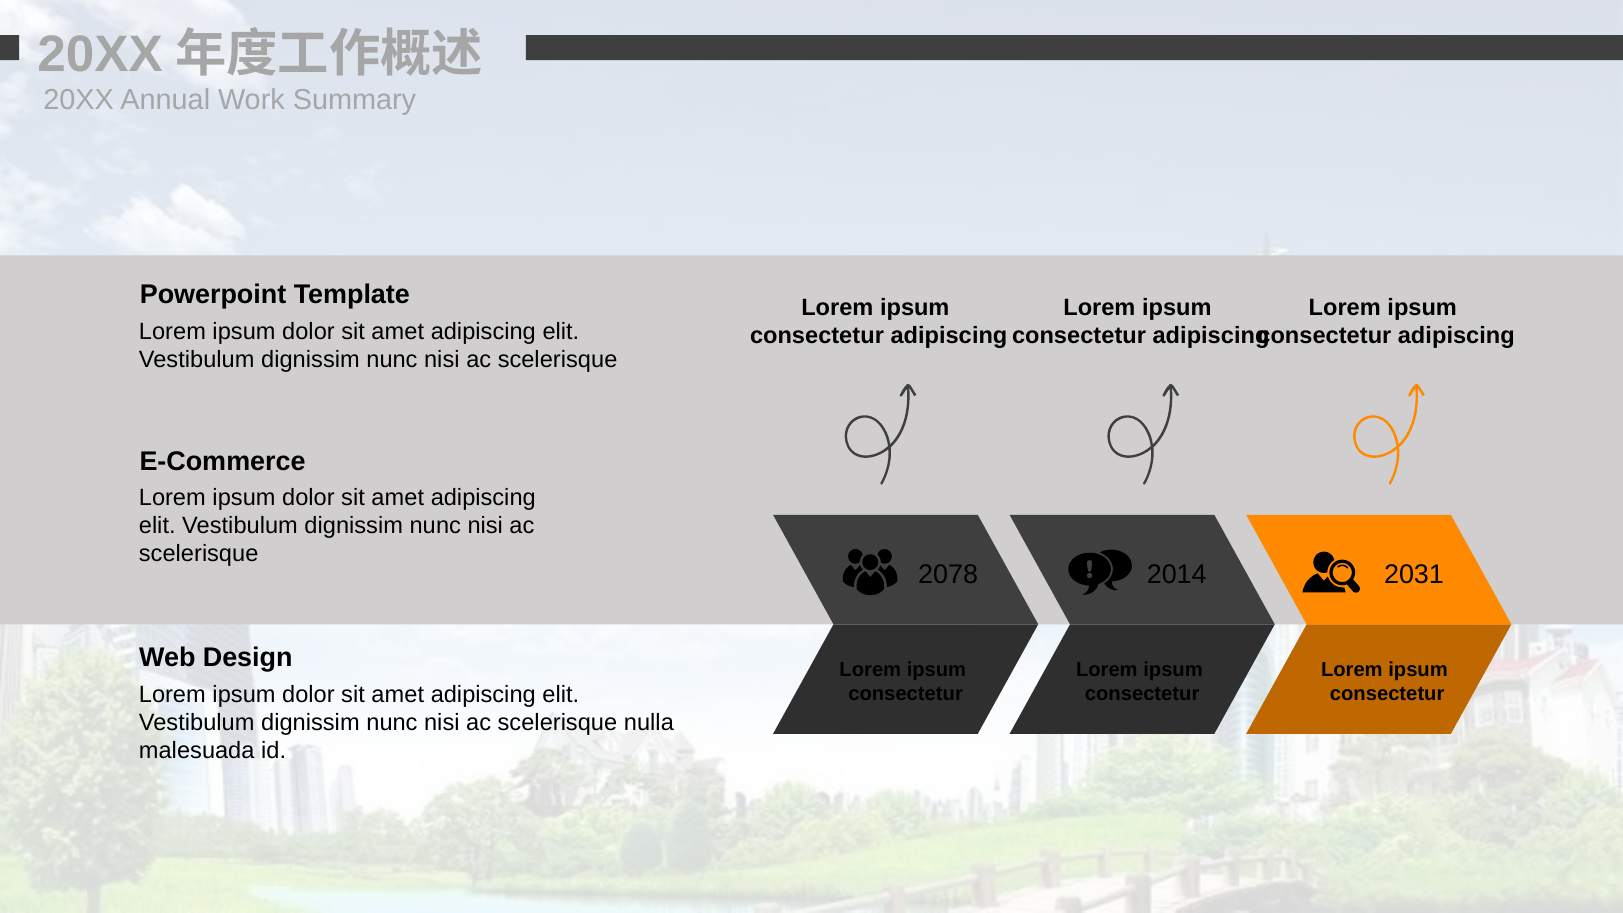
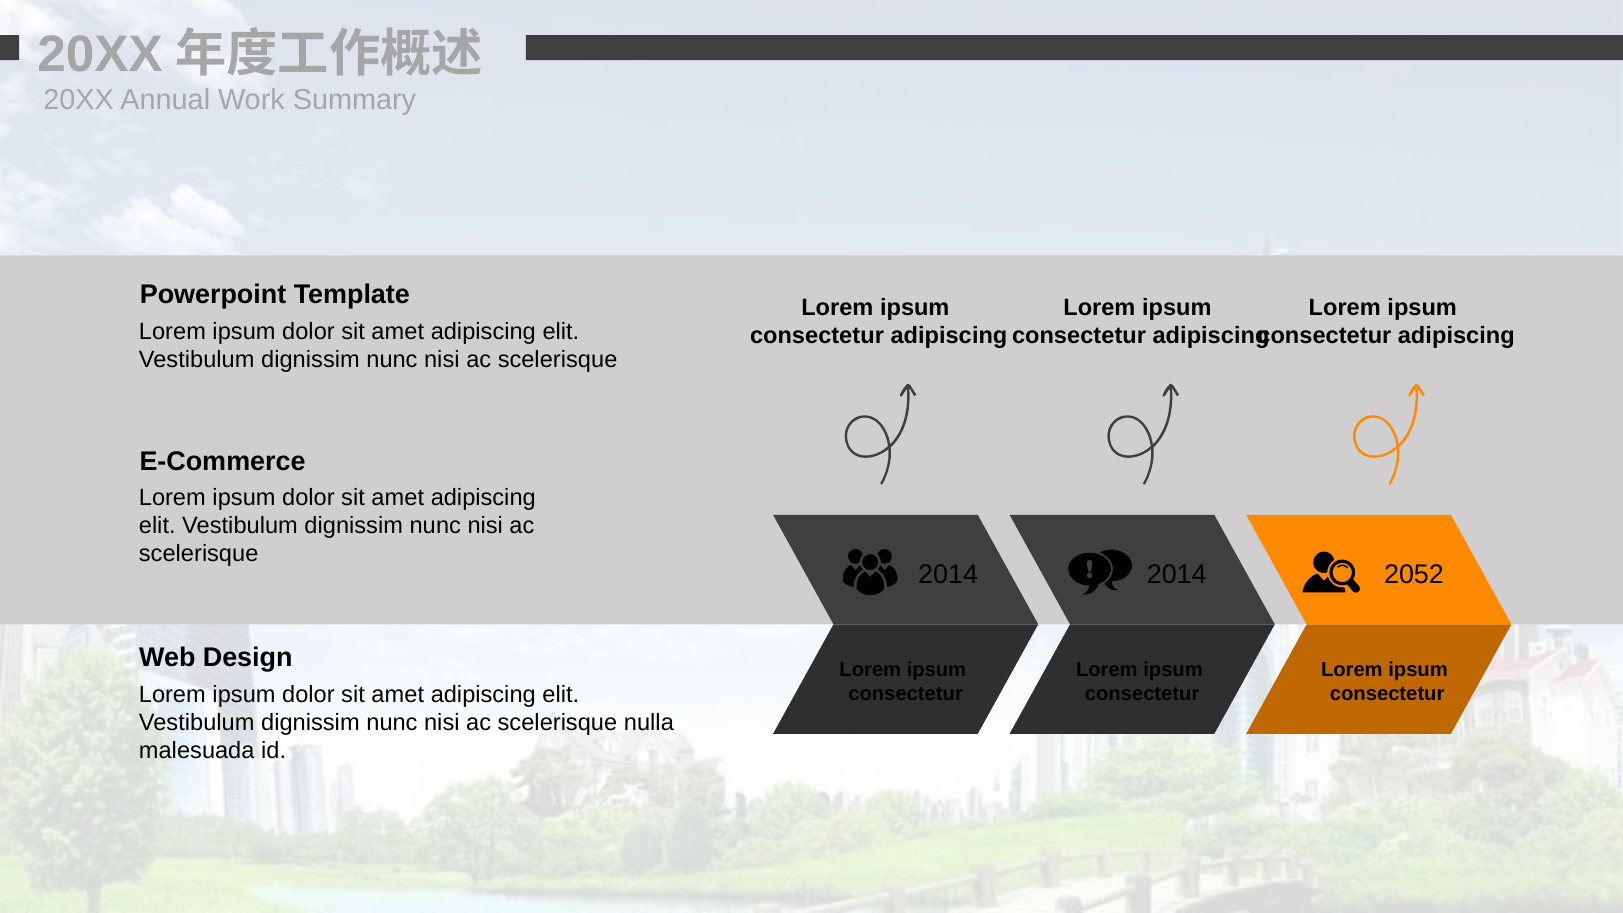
2078 at (948, 574): 2078 -> 2014
2031: 2031 -> 2052
